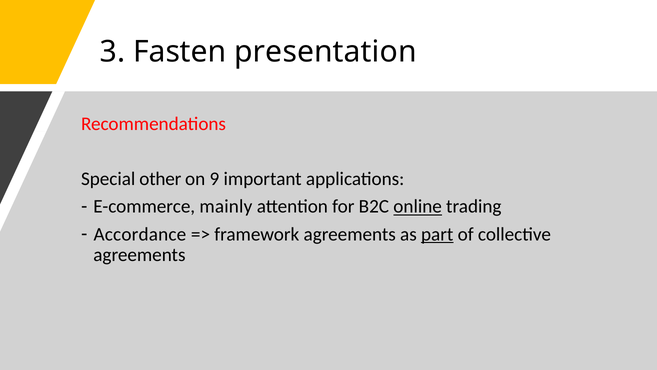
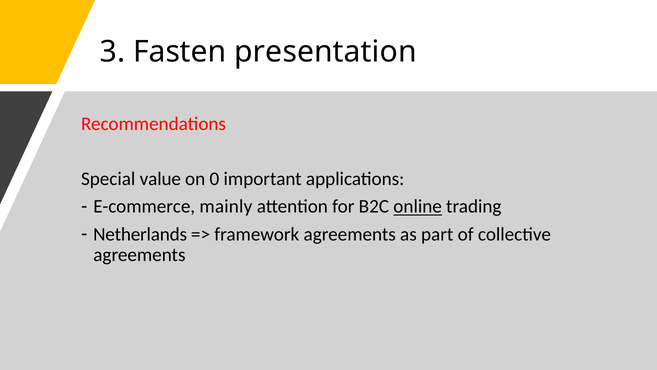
other: other -> value
9: 9 -> 0
Accordance: Accordance -> Netherlands
part underline: present -> none
